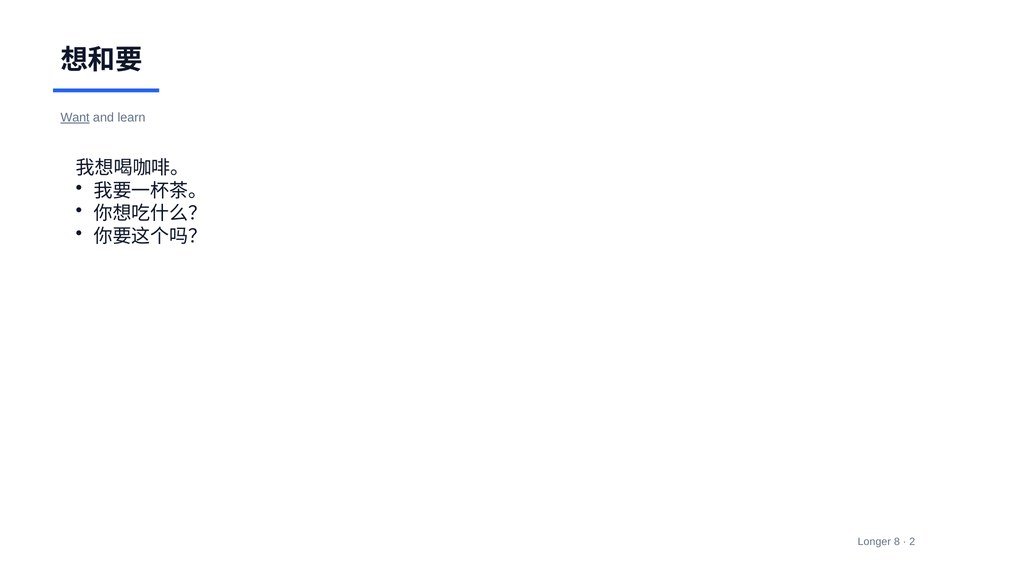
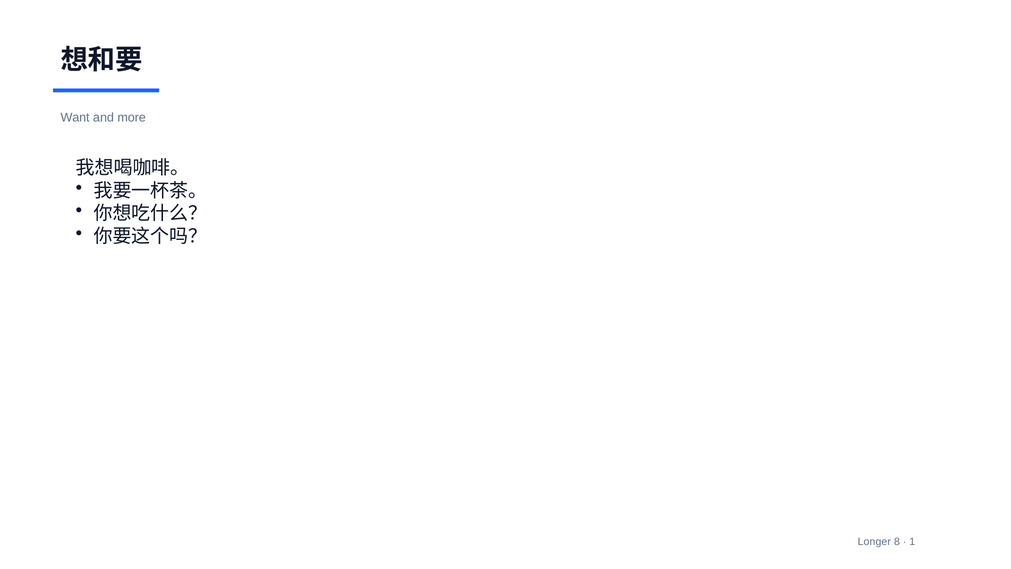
Want underline: present -> none
learn: learn -> more
2: 2 -> 1
